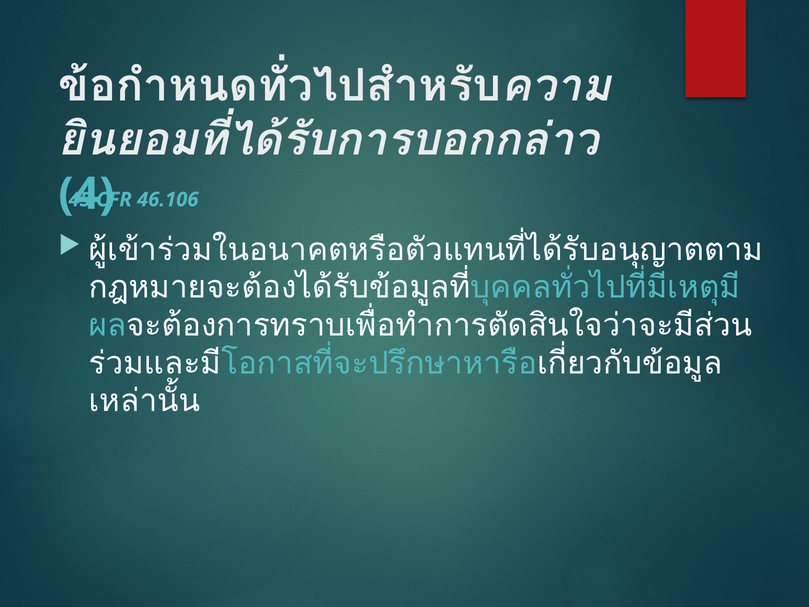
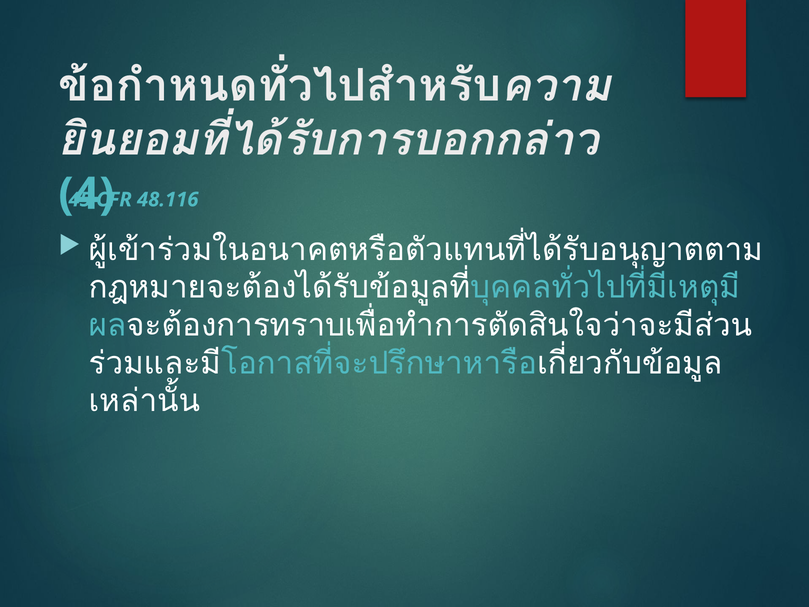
46.106: 46.106 -> 48.116
